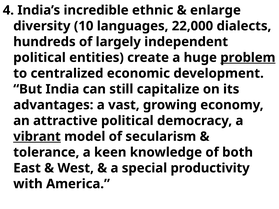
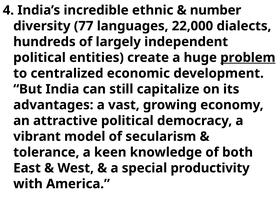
enlarge: enlarge -> number
10: 10 -> 77
vibrant underline: present -> none
